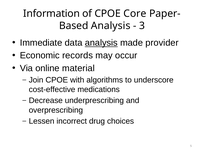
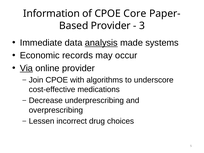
Analysis at (111, 26): Analysis -> Provider
provider: provider -> systems
Via underline: none -> present
online material: material -> provider
